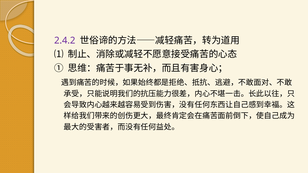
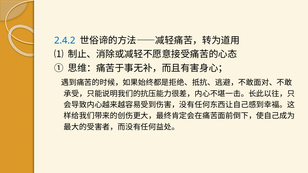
2.4.2 colour: purple -> blue
